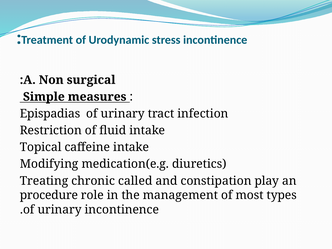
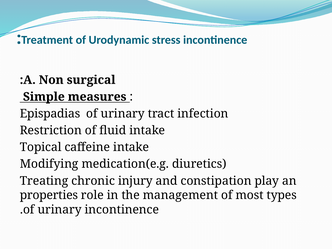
called: called -> injury
procedure: procedure -> properties
